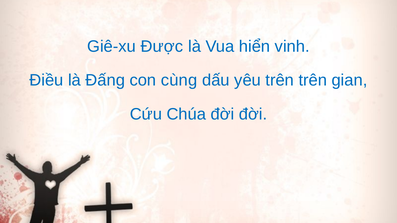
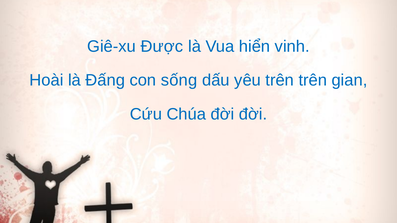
Điều: Điều -> Hoài
cùng: cùng -> sống
